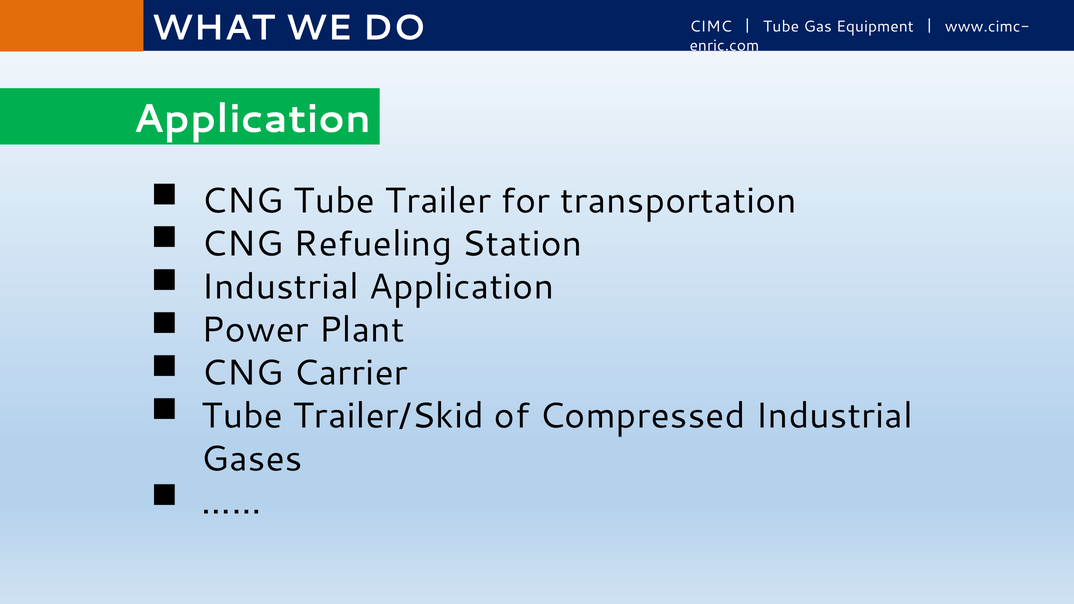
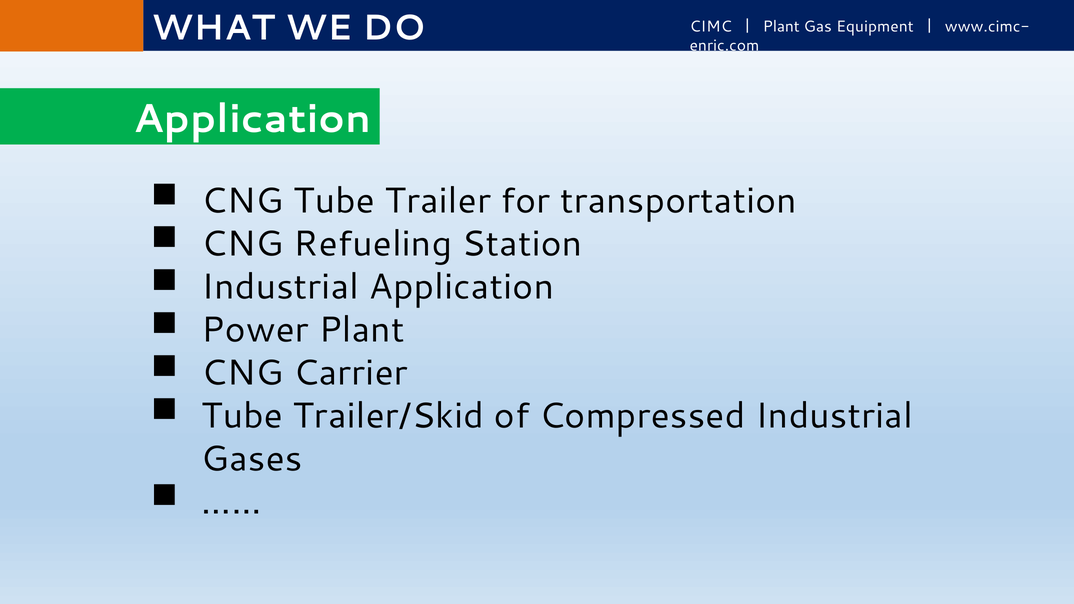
Tube at (781, 27): Tube -> Plant
